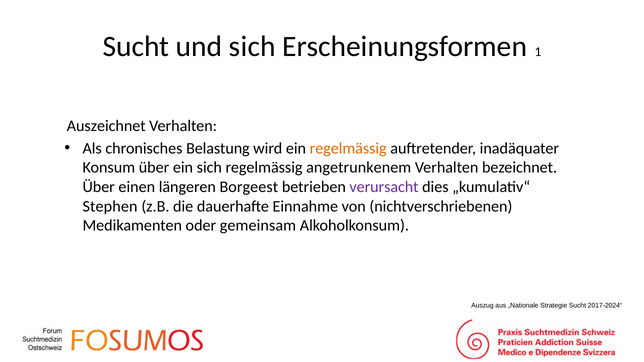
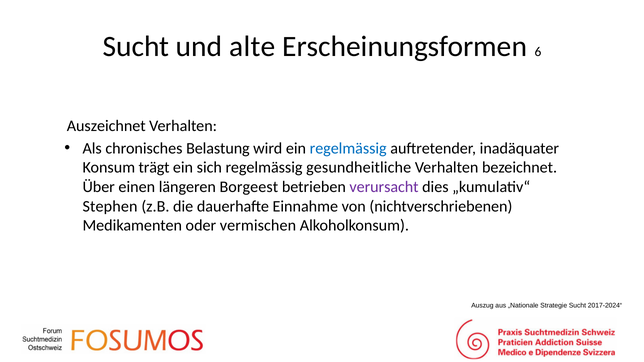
und sich: sich -> alte
1: 1 -> 6
regelmässig at (348, 148) colour: orange -> blue
Konsum über: über -> trägt
angetrunkenem: angetrunkenem -> gesundheitliche
gemeinsam: gemeinsam -> vermischen
